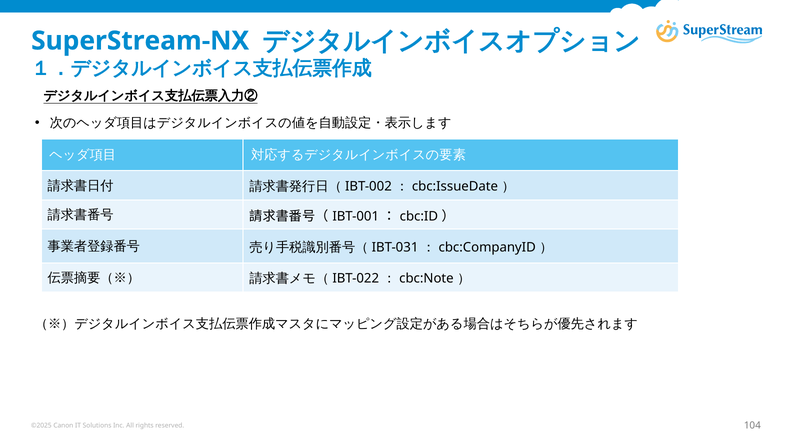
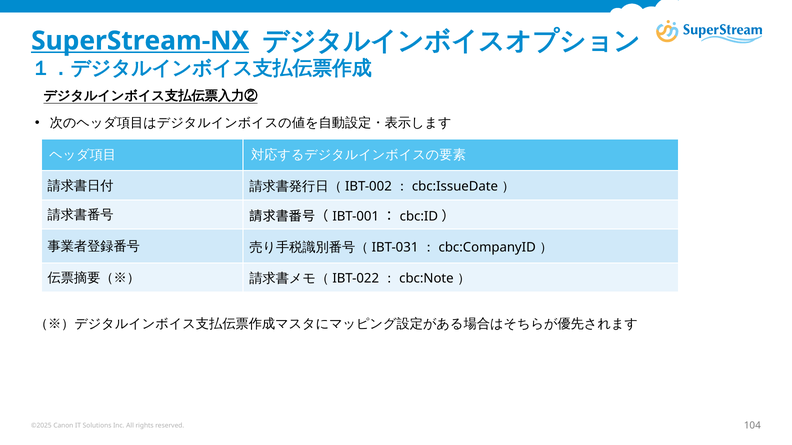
SuperStream-NX underline: none -> present
